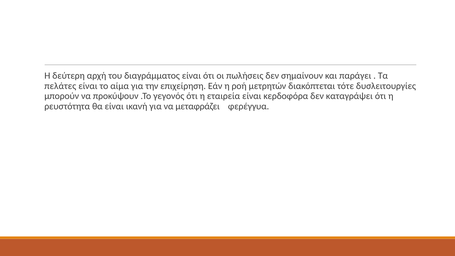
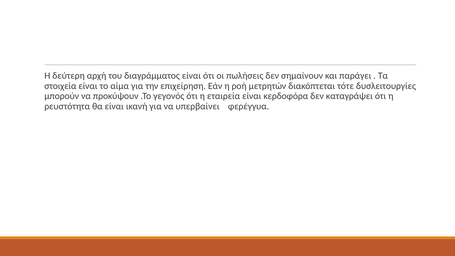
πελάτες: πελάτες -> στοιχεία
μεταφράζει: μεταφράζει -> υπερβαίνει
